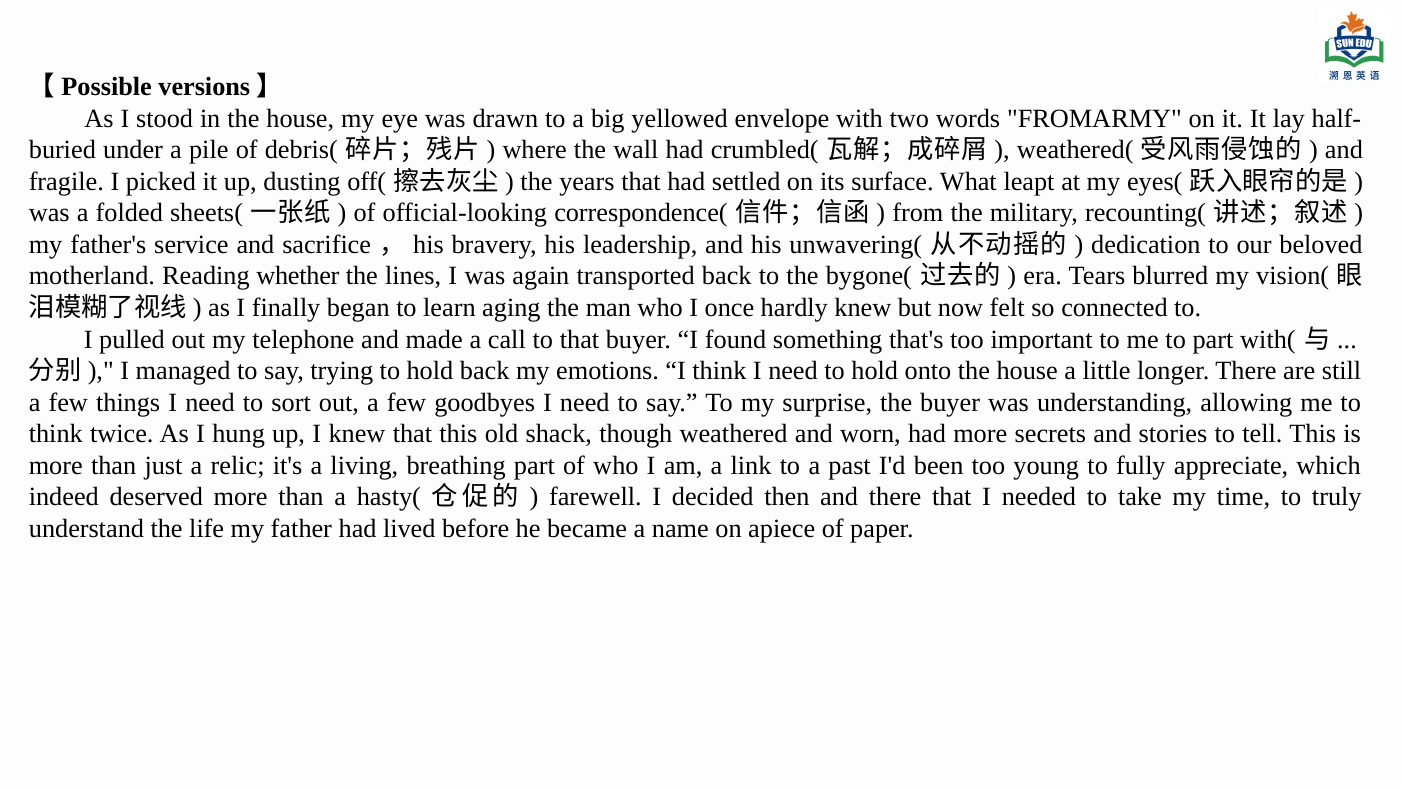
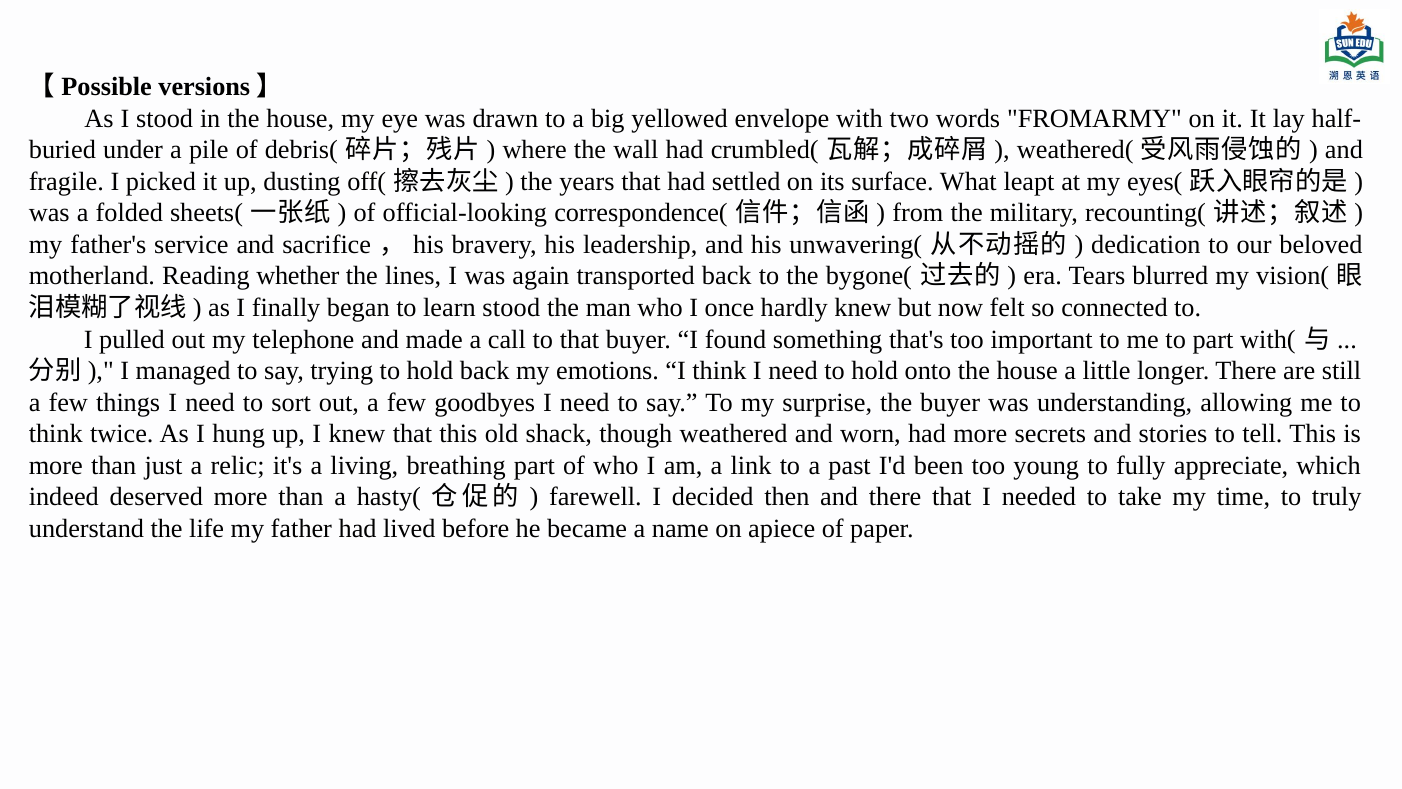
learn aging: aging -> stood
